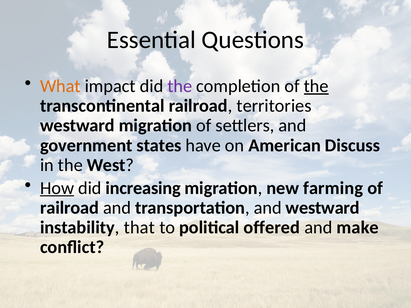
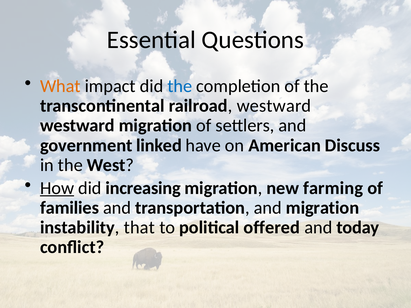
the at (180, 86) colour: purple -> blue
the at (316, 86) underline: present -> none
railroad territories: territories -> westward
states: states -> linked
railroad at (70, 208): railroad -> families
and westward: westward -> migration
make: make -> today
